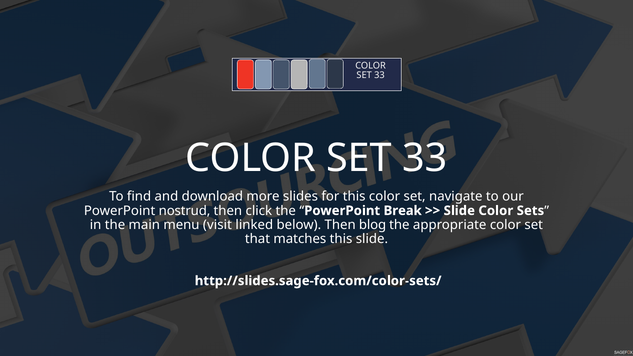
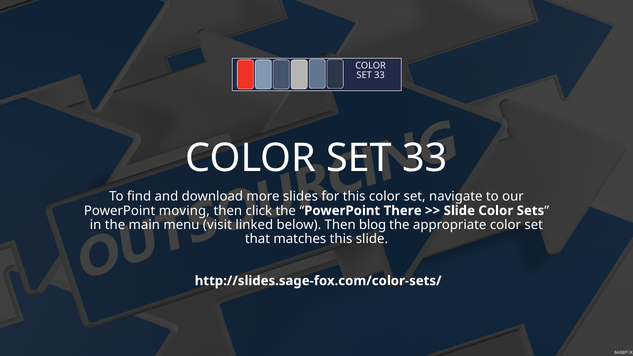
nostrud: nostrud -> moving
Break: Break -> There
